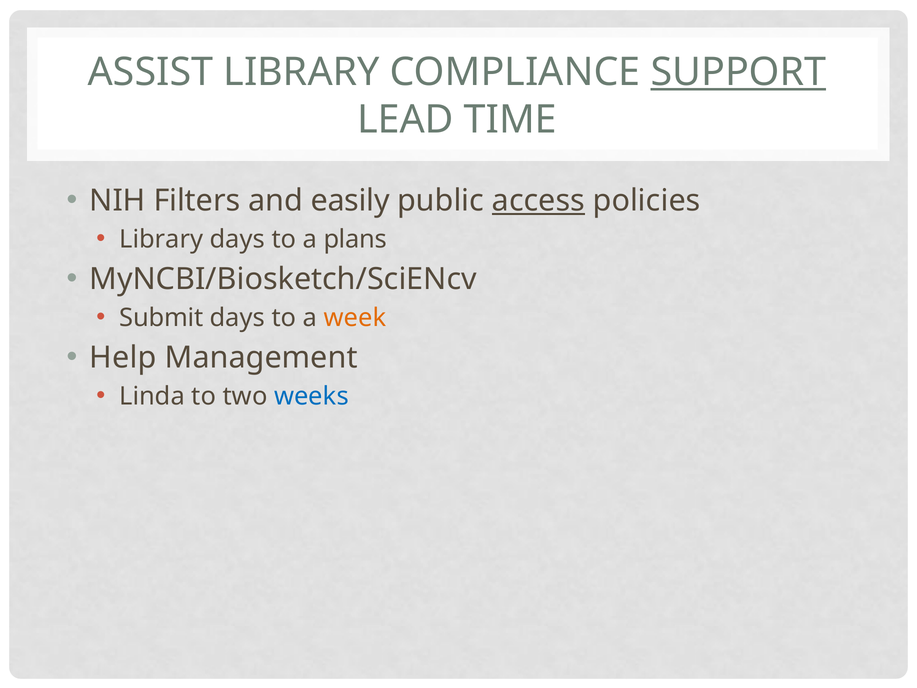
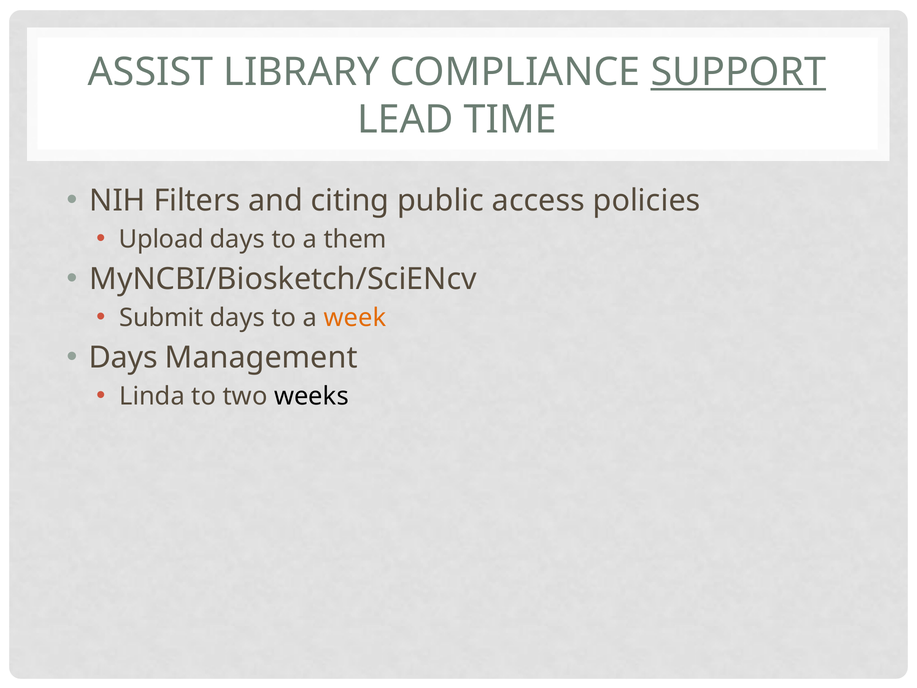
easily: easily -> citing
access underline: present -> none
Library at (161, 239): Library -> Upload
plans: plans -> them
Help at (123, 358): Help -> Days
weeks colour: blue -> black
